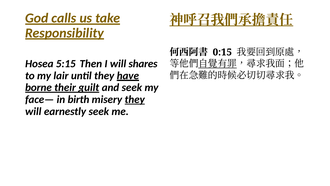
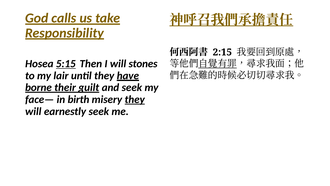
0:15: 0:15 -> 2:15
5:15 underline: none -> present
shares: shares -> stones
